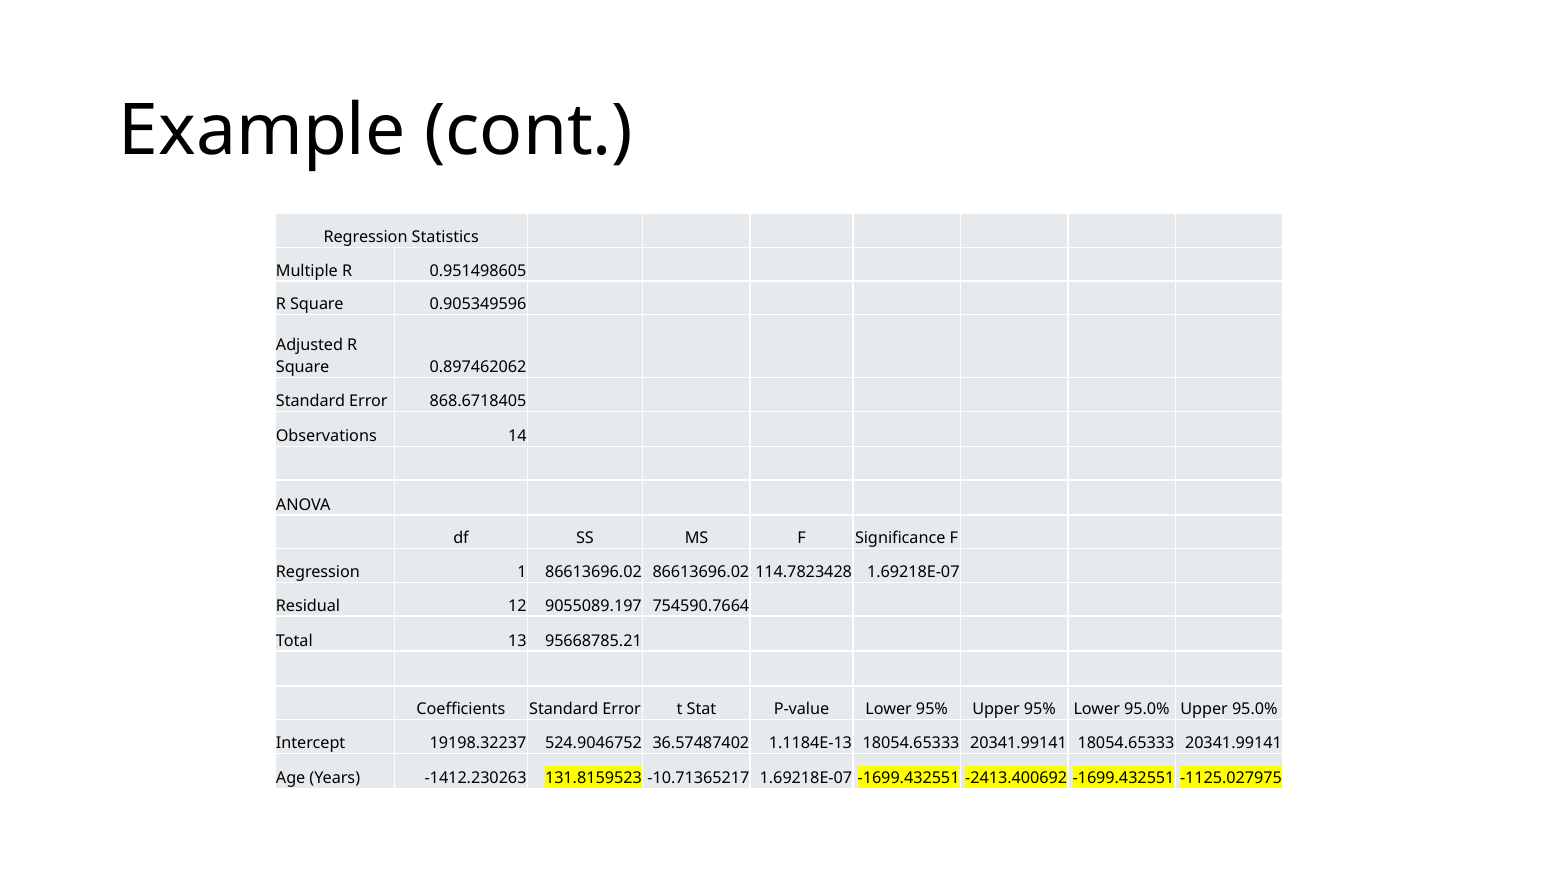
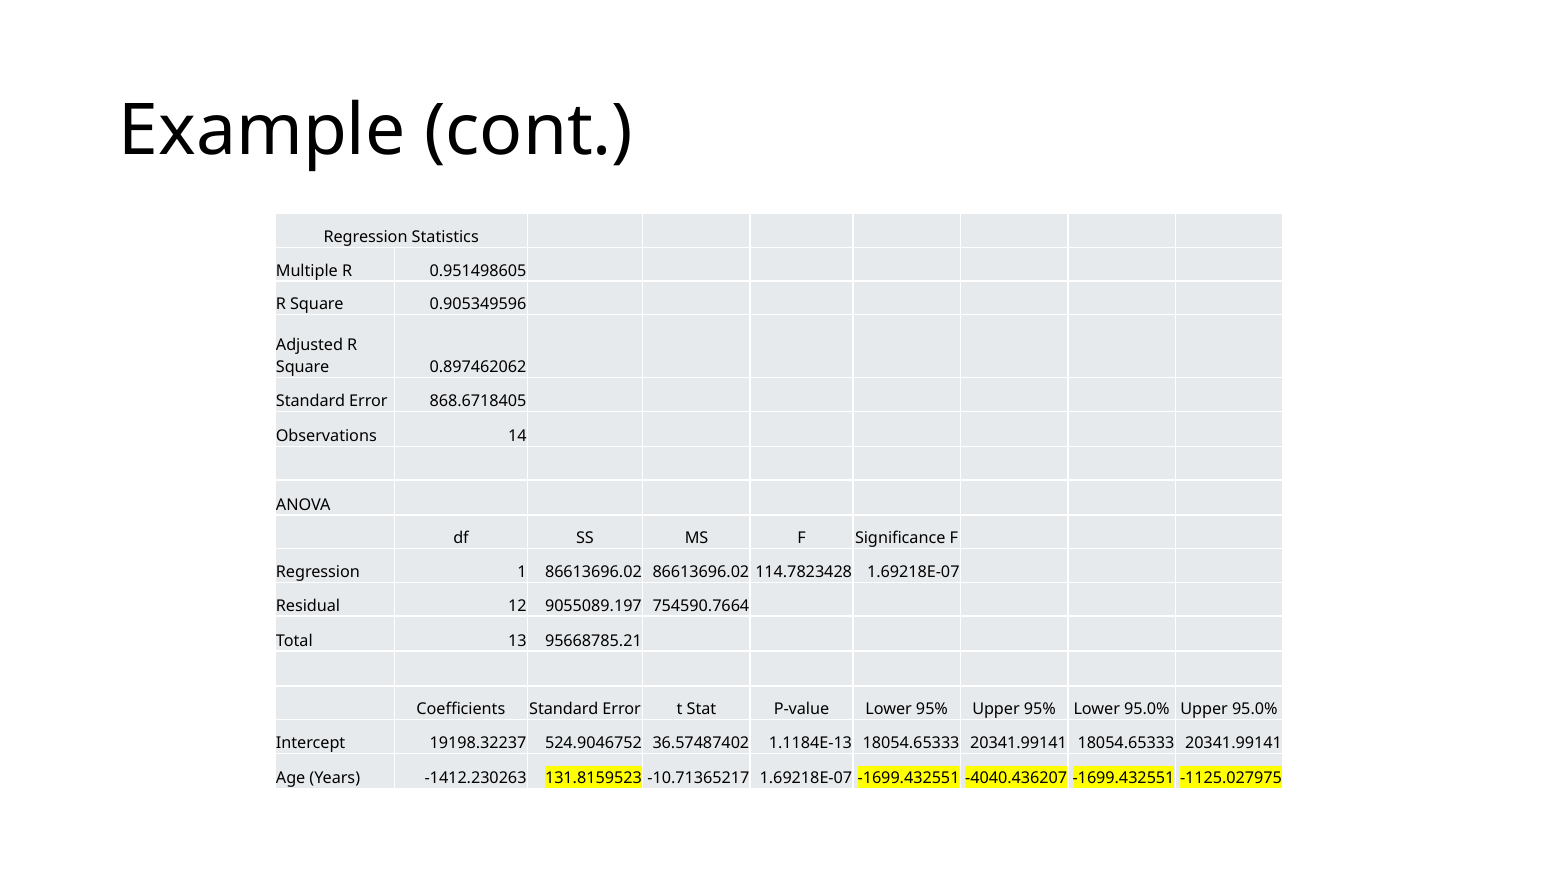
-2413.400692: -2413.400692 -> -4040.436207
